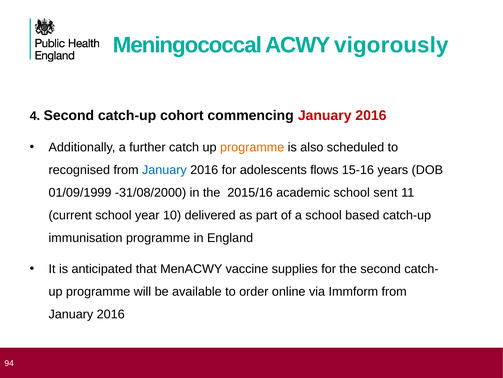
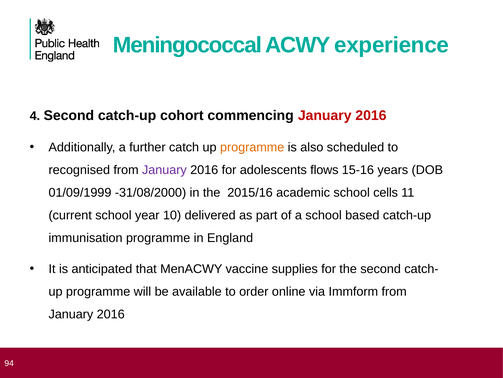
vigorously: vigorously -> experience
January at (164, 170) colour: blue -> purple
sent: sent -> cells
